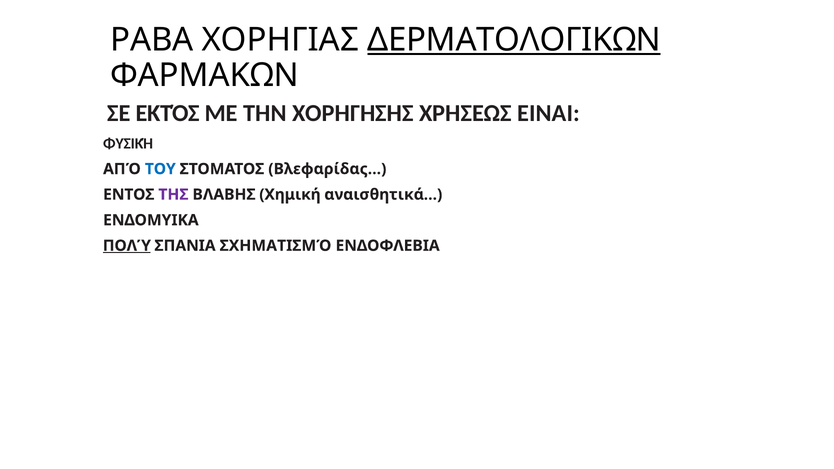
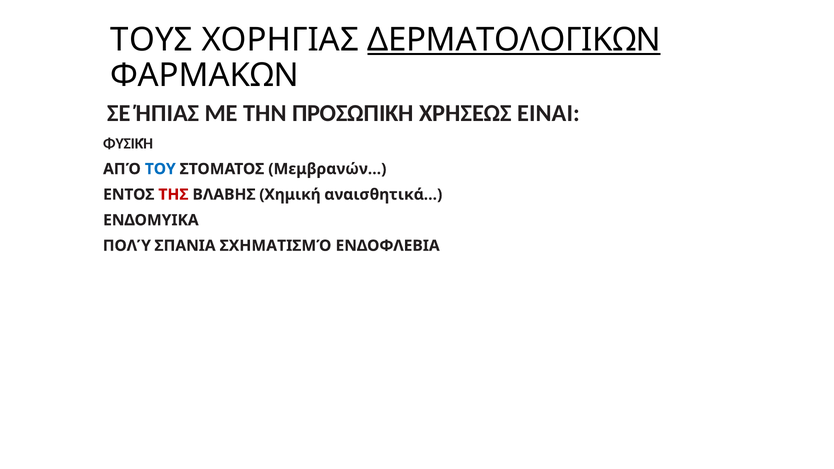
ΡΑΒΑ: ΡΑΒΑ -> ΤΟΥΣ
ΕΚΤΌΣ: ΕΚΤΌΣ -> ΉΠΙΑΣ
ΧΟΡΗΓΗΣΗΣ: ΧΟΡΗΓΗΣΗΣ -> ΠΡΟΣΩΠΙΚΗ
Βλεφαρίδας…: Βλεφαρίδας… -> Μεμβρανών…
ΤΗΣ colour: purple -> red
ΠΟΛΎ underline: present -> none
